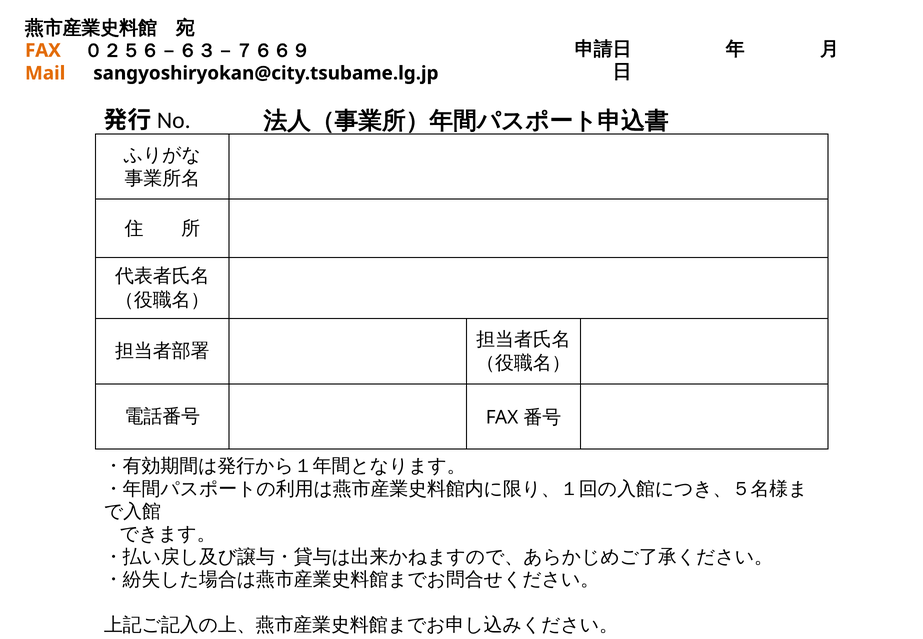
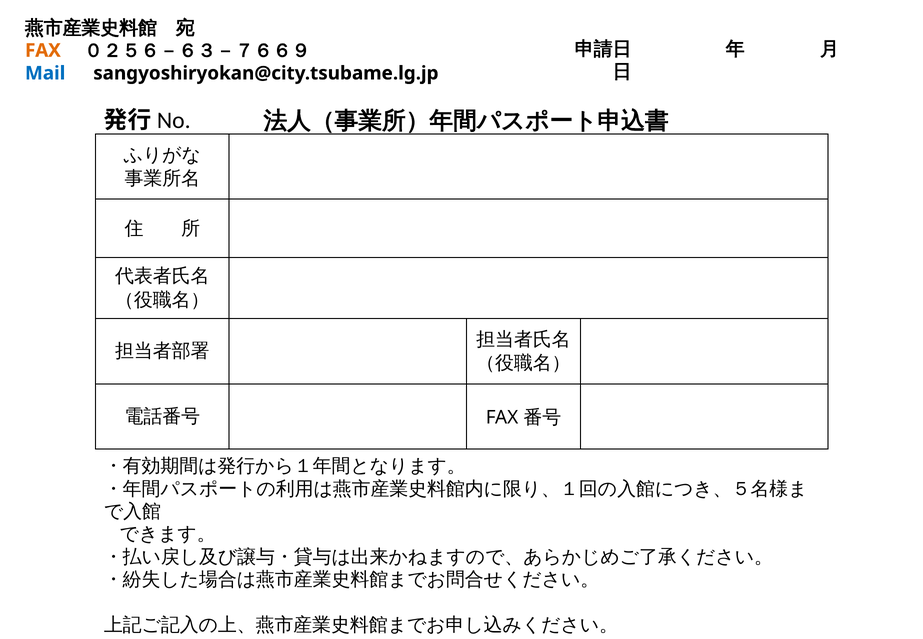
Mail colour: orange -> blue
